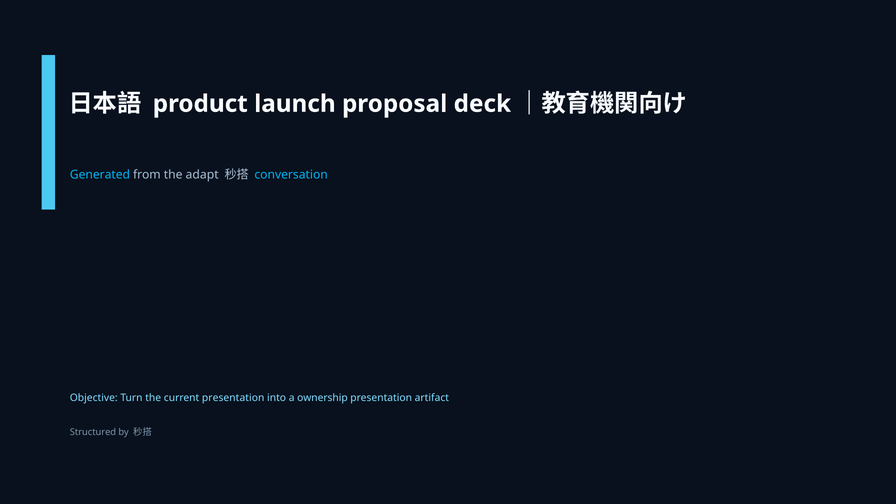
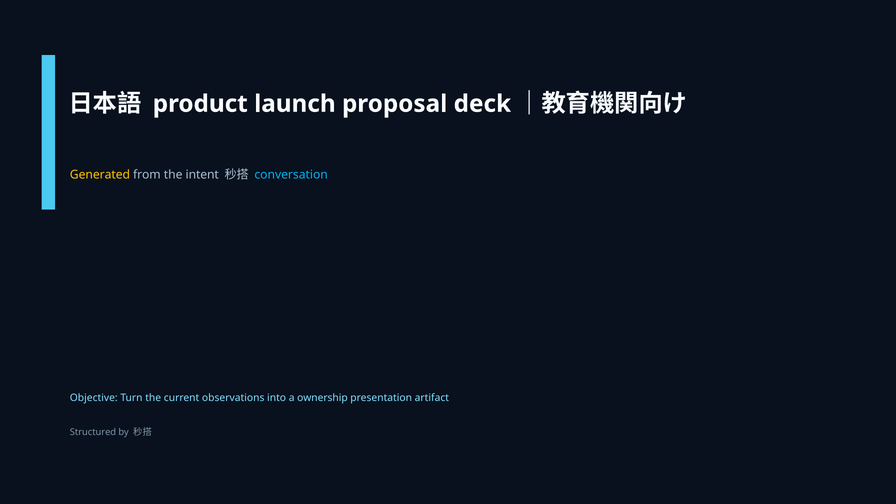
Generated colour: light blue -> yellow
adapt: adapt -> intent
current presentation: presentation -> observations
